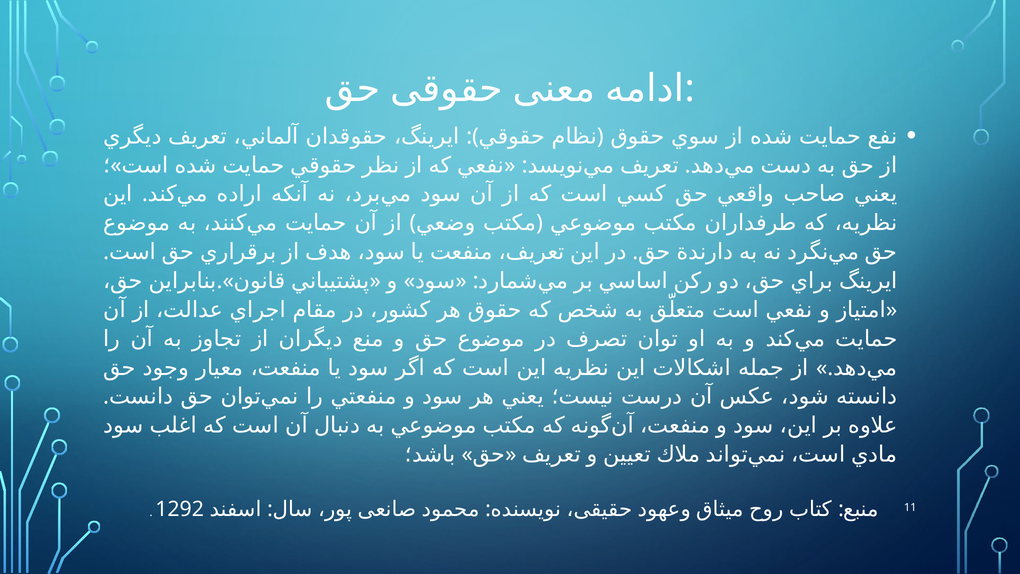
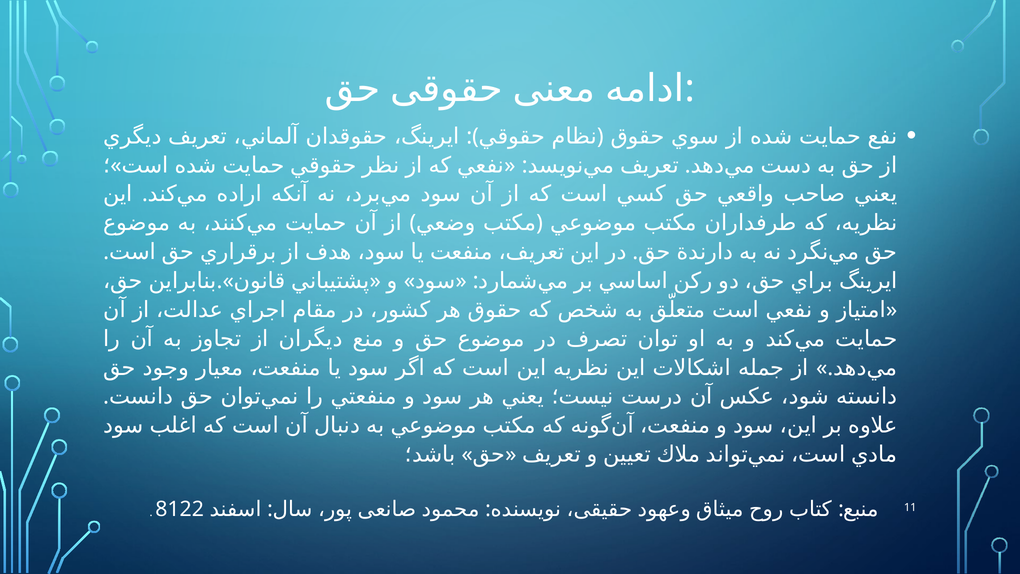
1292: 1292 -> 8122
